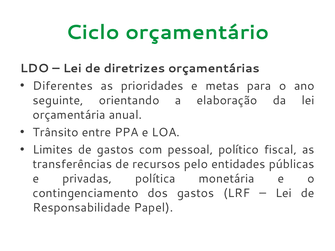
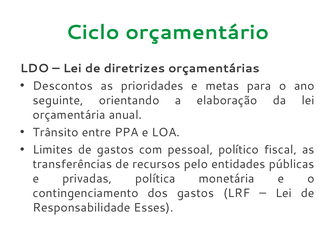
Diferentes: Diferentes -> Descontos
Papel: Papel -> Esses
